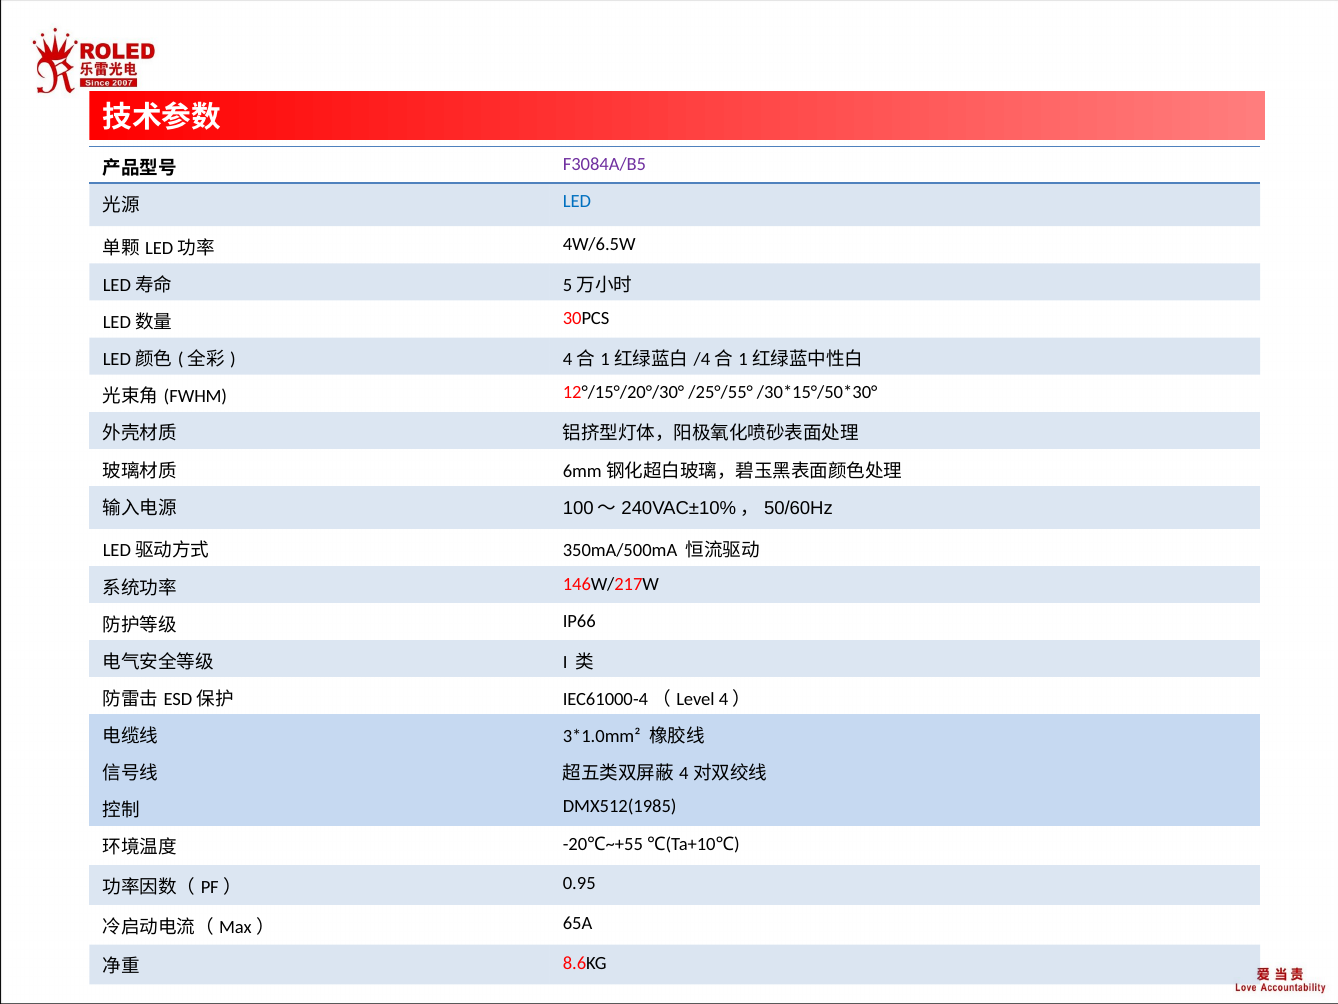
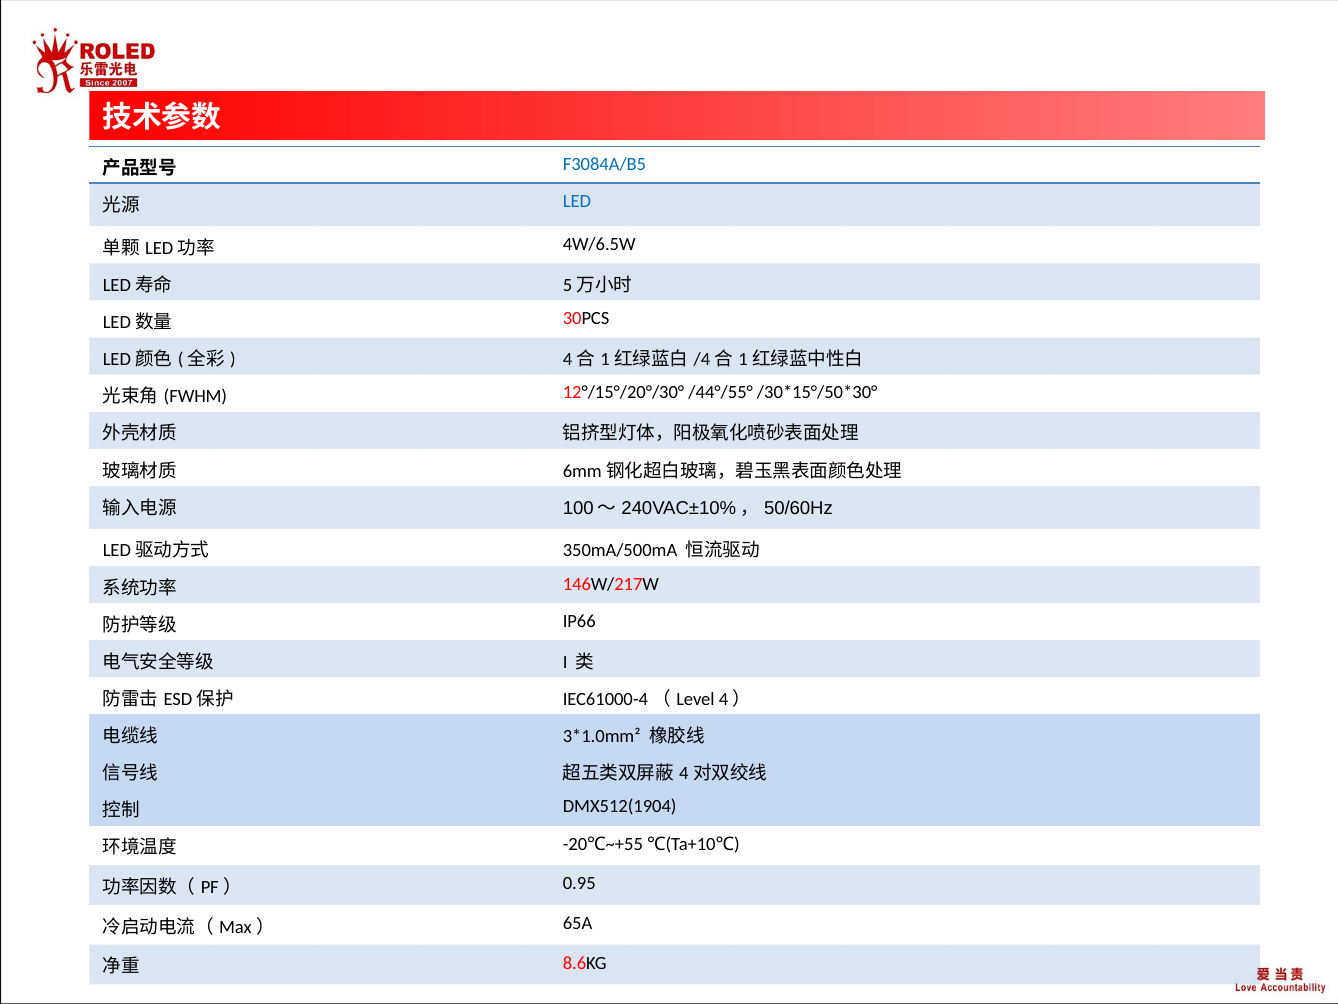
F3084A/B5 colour: purple -> blue
/25°/55°: /25°/55° -> /44°/55°
DMX512(1985: DMX512(1985 -> DMX512(1904
